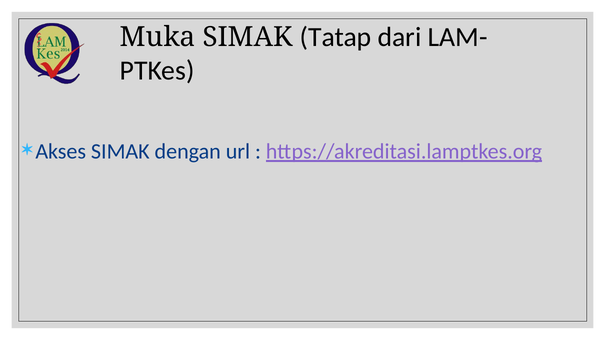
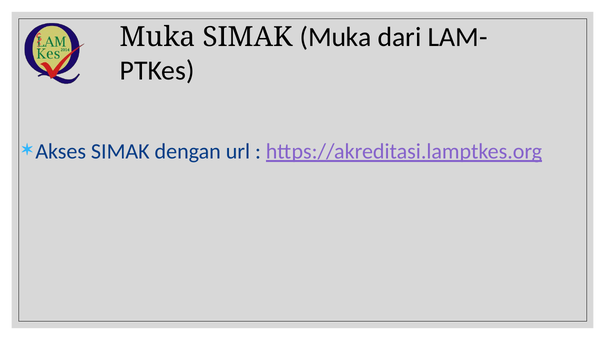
SIMAK Tatap: Tatap -> Muka
